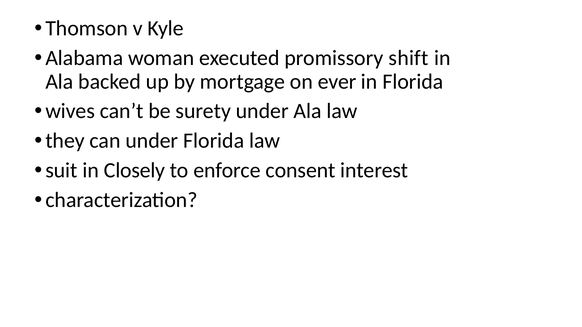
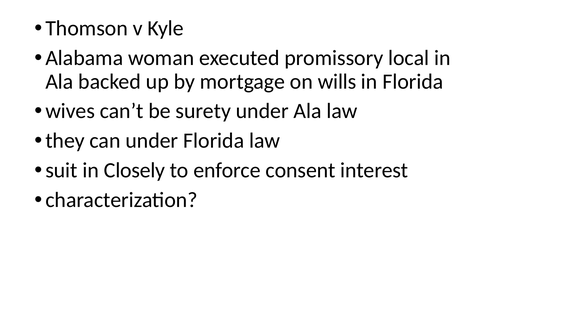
shift: shift -> local
ever: ever -> wills
